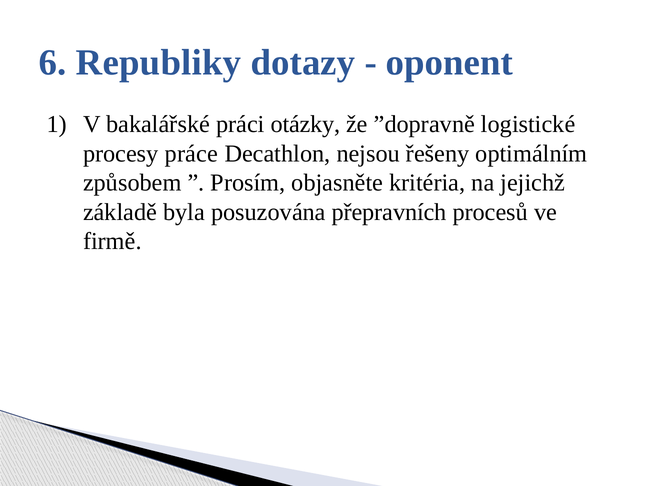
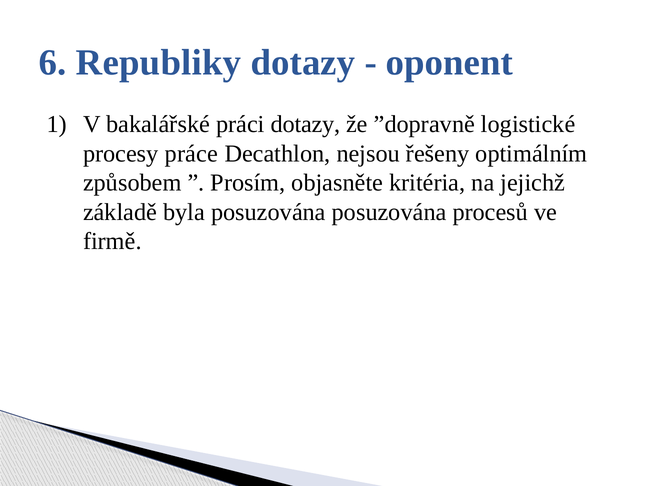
práci otázky: otázky -> dotazy
posuzována přepravních: přepravních -> posuzována
